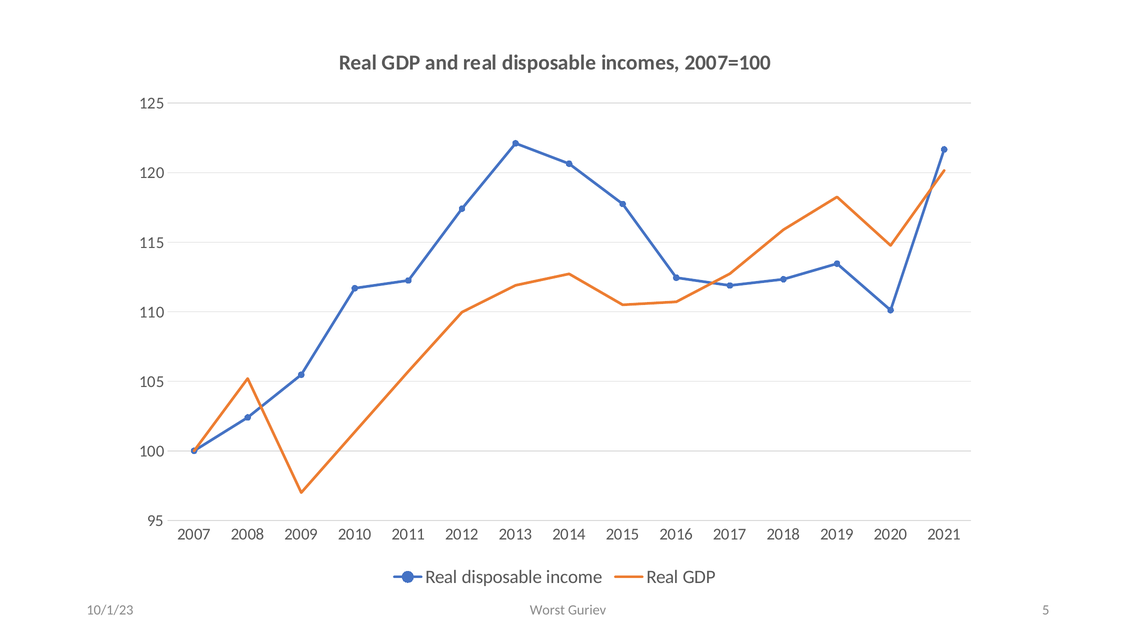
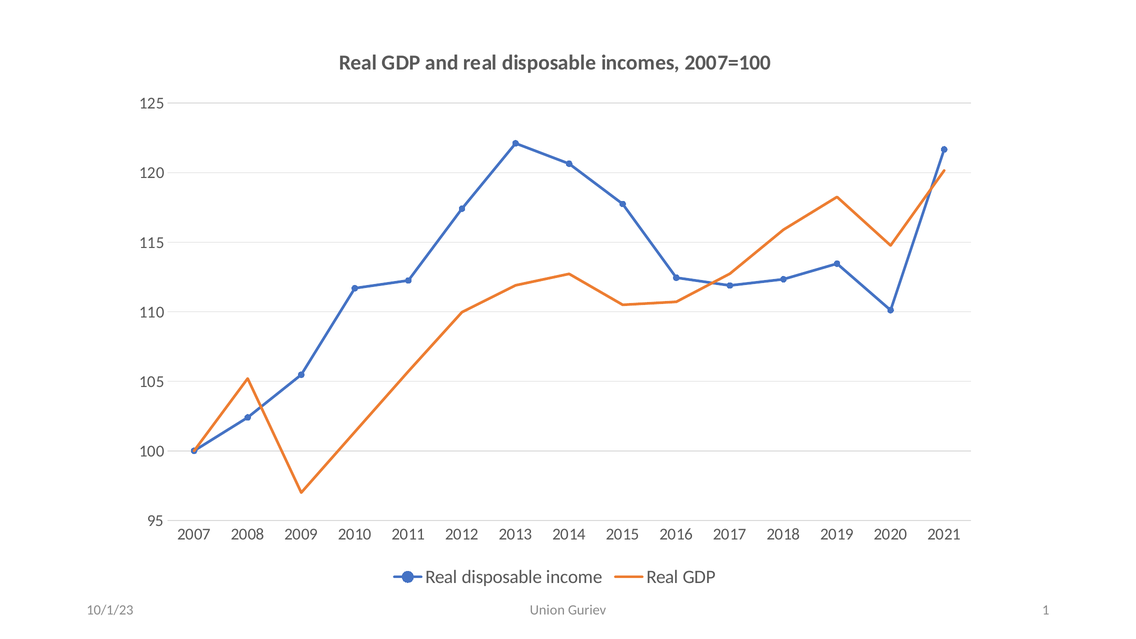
Worst: Worst -> Union
5: 5 -> 1
